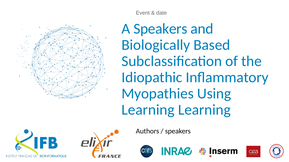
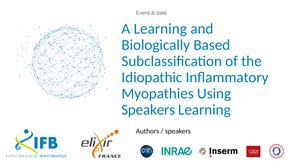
A Speakers: Speakers -> Learning
Learning at (148, 110): Learning -> Speakers
